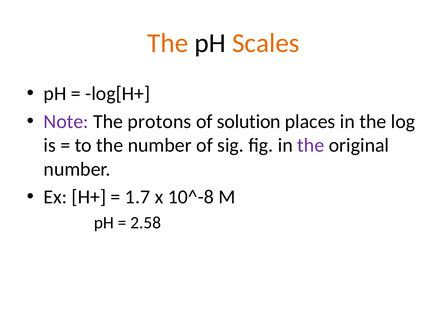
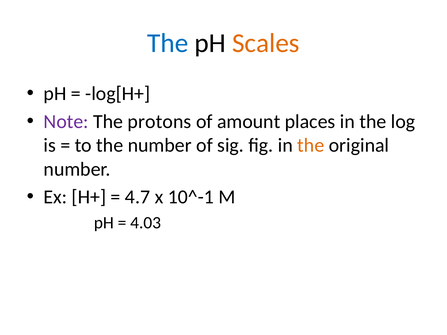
The at (168, 43) colour: orange -> blue
solution: solution -> amount
the at (311, 145) colour: purple -> orange
1.7: 1.7 -> 4.7
10^-8: 10^-8 -> 10^-1
2.58: 2.58 -> 4.03
